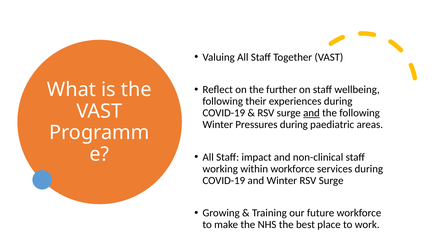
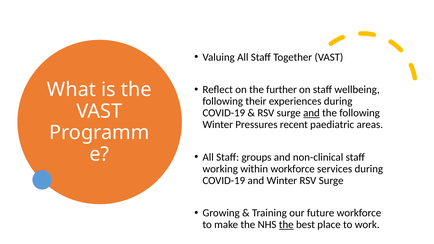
Pressures during: during -> recent
impact: impact -> groups
the at (286, 225) underline: none -> present
